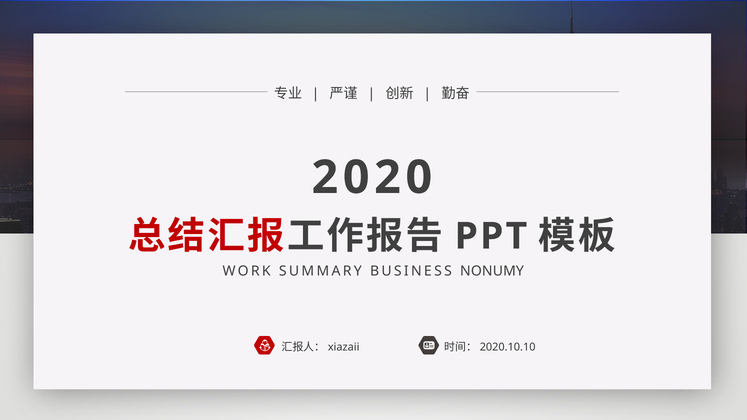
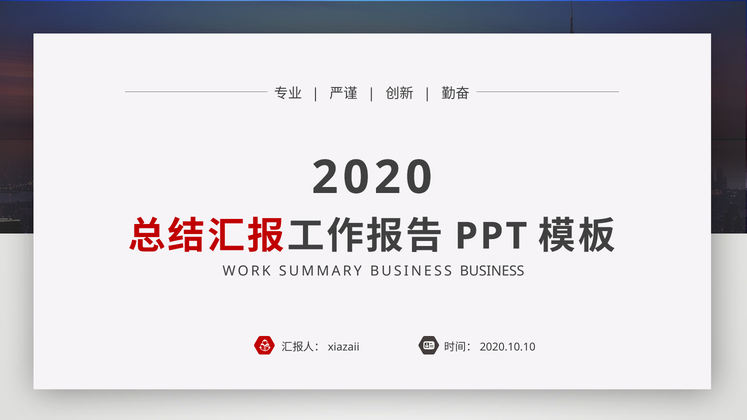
BUSINESS NONUMY: NONUMY -> BUSINESS
